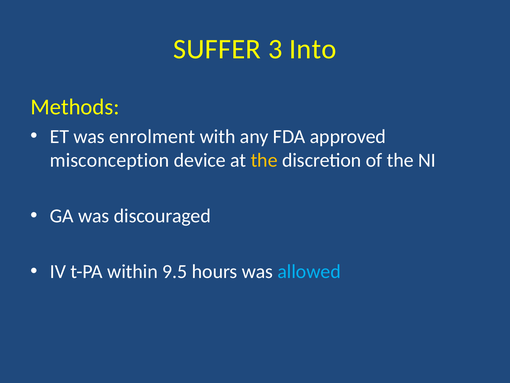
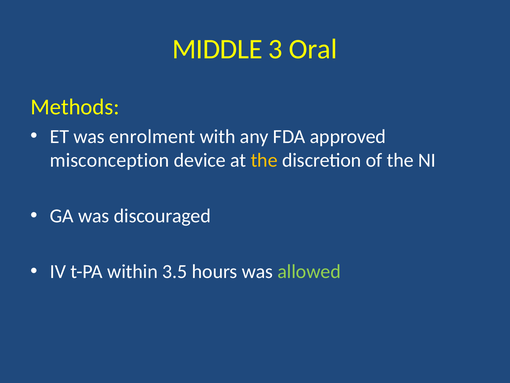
SUFFER: SUFFER -> MIDDLE
Into: Into -> Oral
9.5: 9.5 -> 3.5
allowed colour: light blue -> light green
